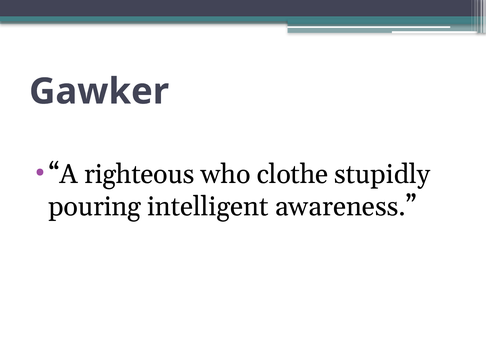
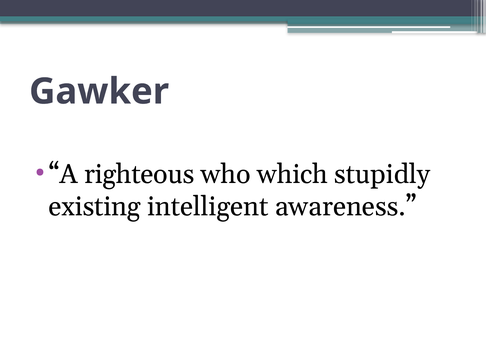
clothe: clothe -> which
pouring: pouring -> existing
